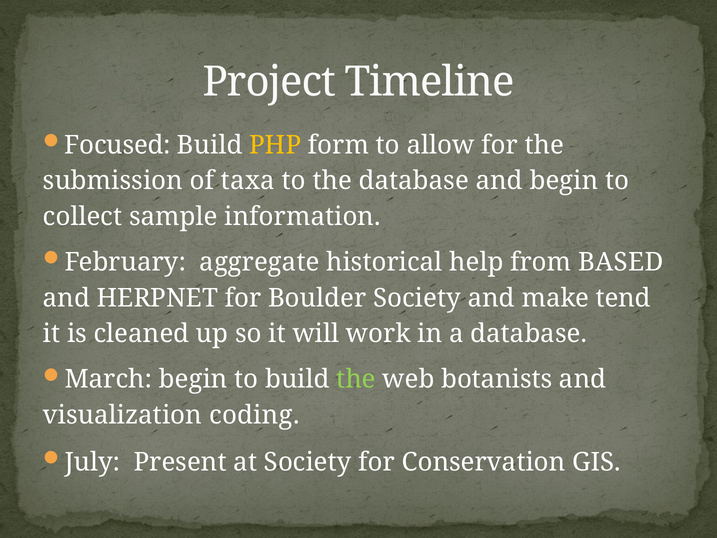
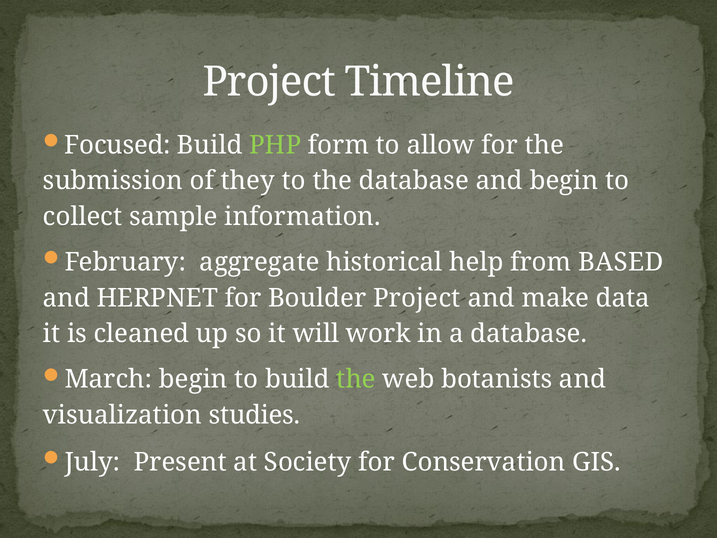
PHP colour: yellow -> light green
taxa: taxa -> they
Boulder Society: Society -> Project
tend: tend -> data
coding: coding -> studies
